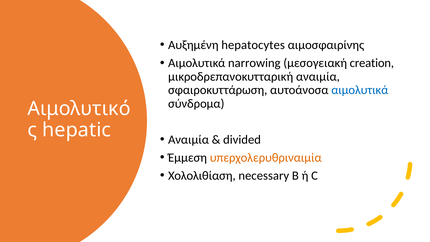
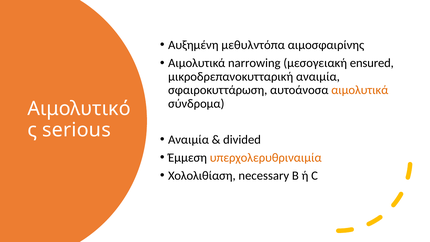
hepatocytes: hepatocytes -> μεθυλντόπα
creation: creation -> ensured
αιμολυτικά at (360, 90) colour: blue -> orange
hepatic: hepatic -> serious
